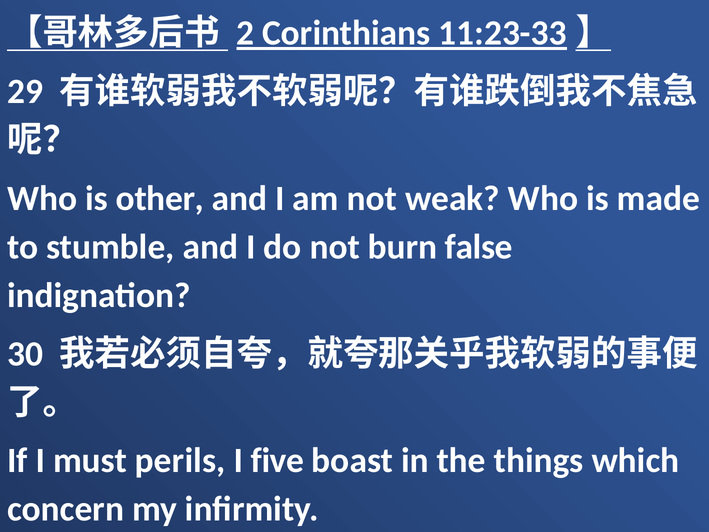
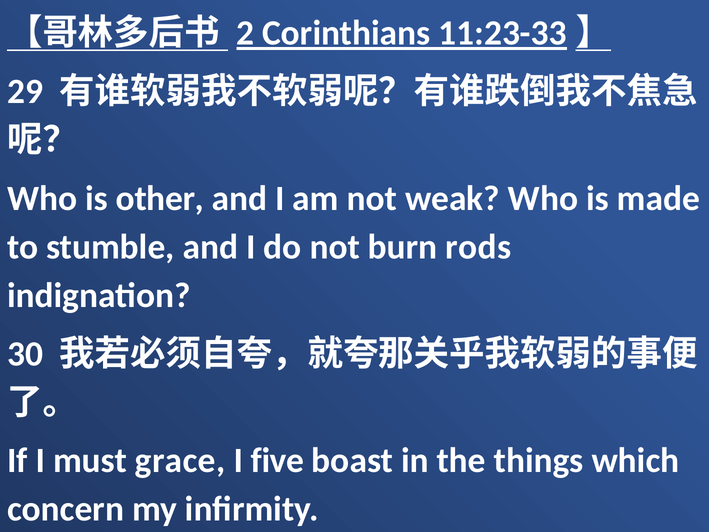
false: false -> rods
perils: perils -> grace
